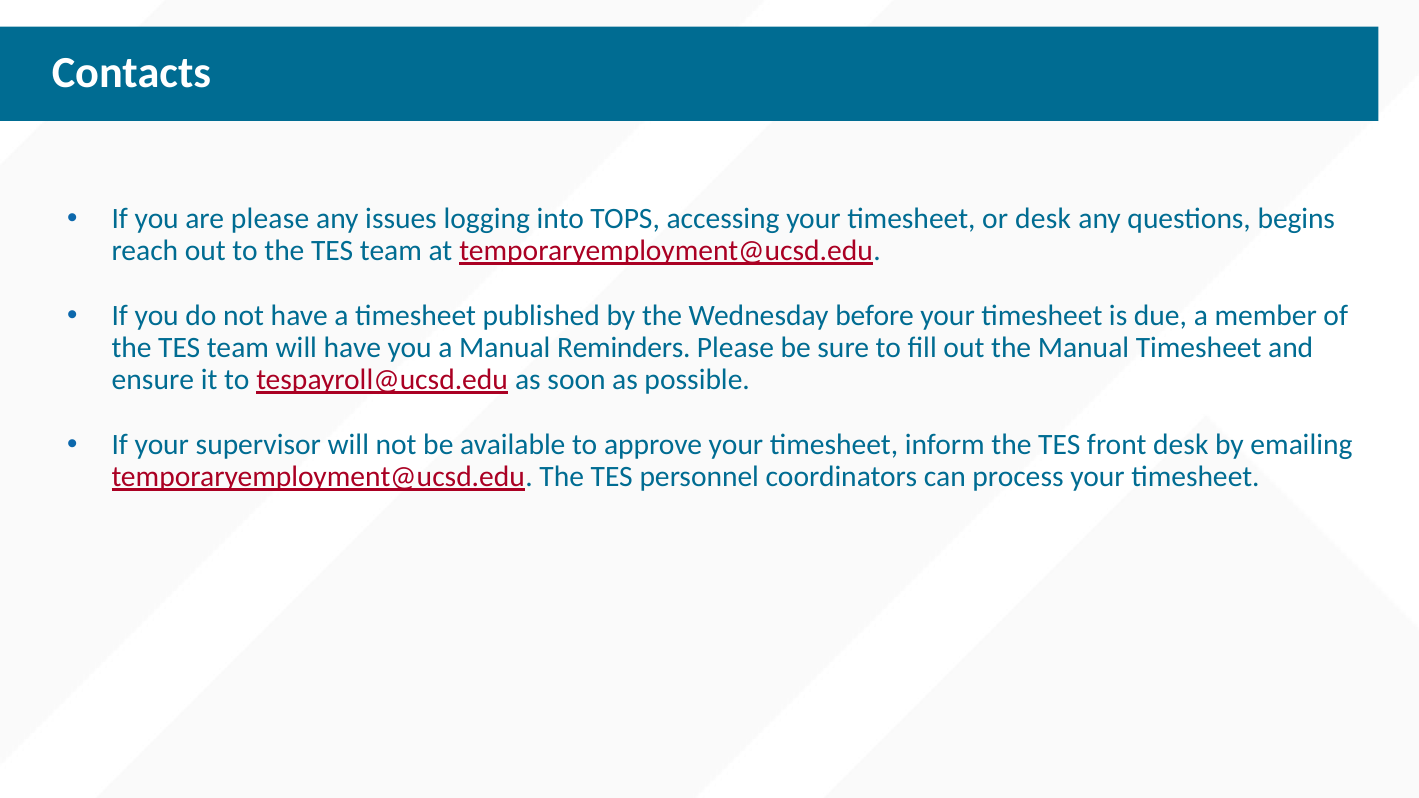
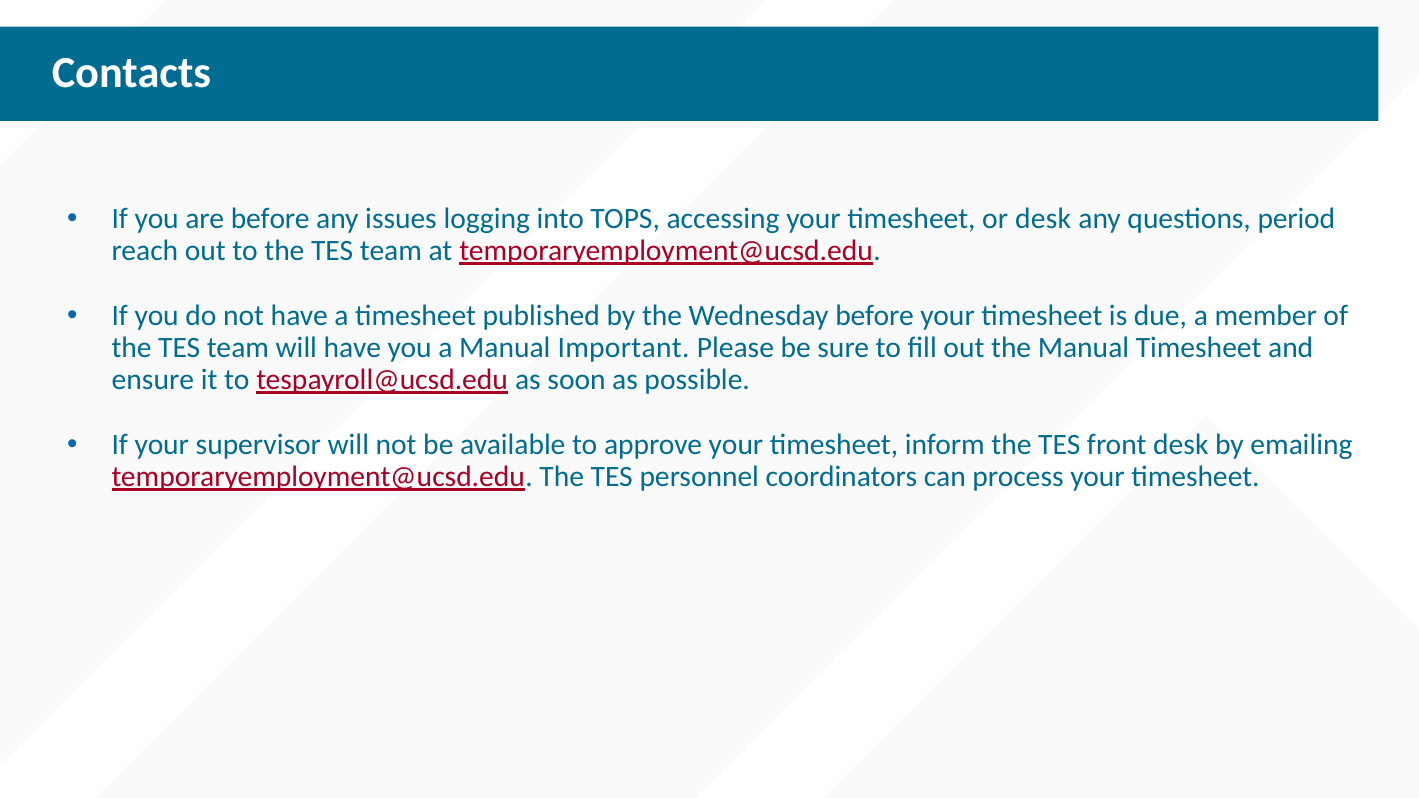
are please: please -> before
begins: begins -> period
Reminders: Reminders -> Important
